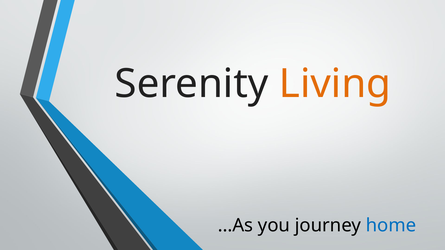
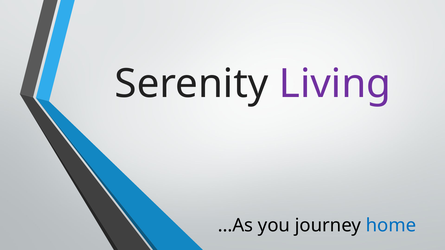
Living colour: orange -> purple
